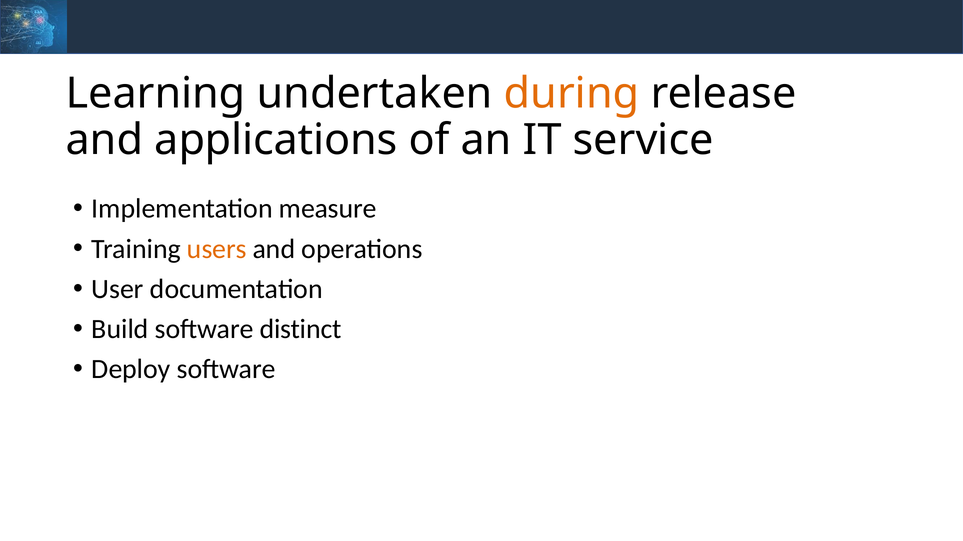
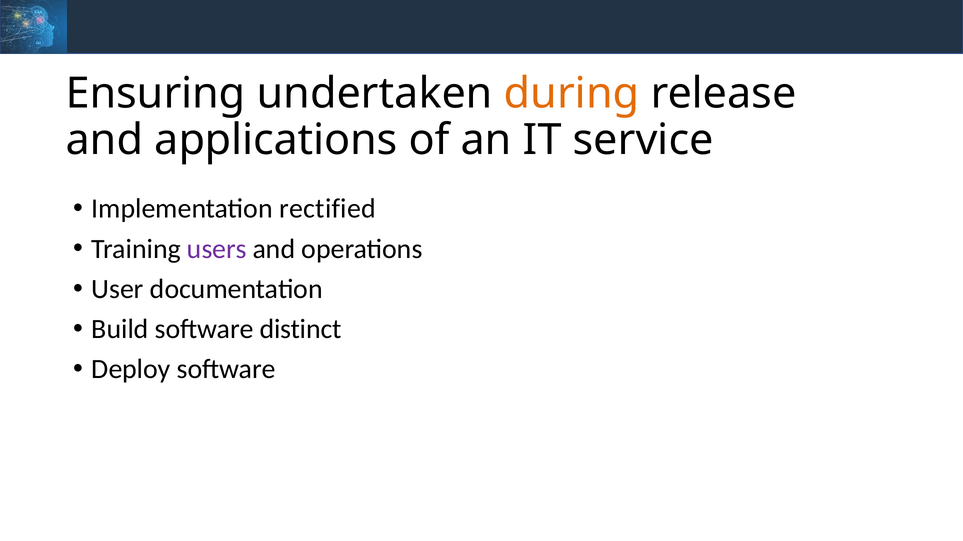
Learning: Learning -> Ensuring
measure: measure -> rectified
users colour: orange -> purple
